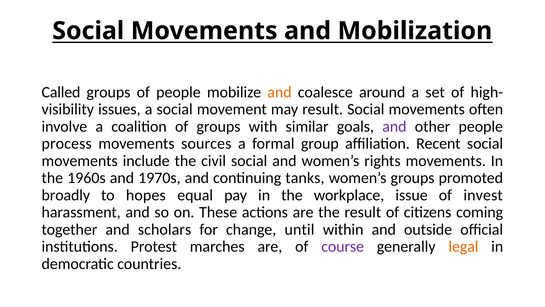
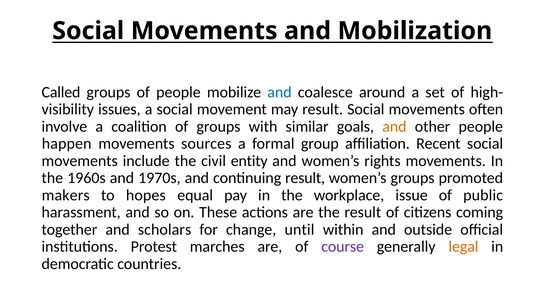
and at (279, 92) colour: orange -> blue
and at (394, 126) colour: purple -> orange
process: process -> happen
civil social: social -> entity
continuing tanks: tanks -> result
broadly: broadly -> makers
invest: invest -> public
